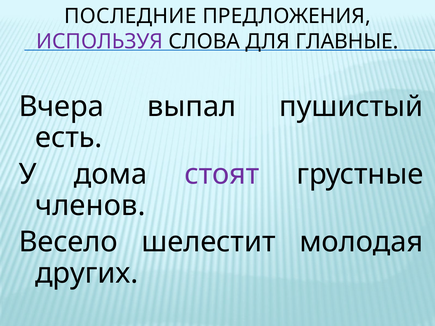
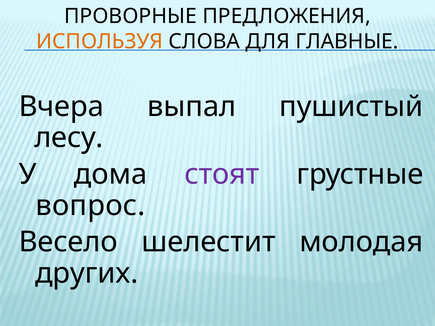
ПОСЛЕДНИЕ: ПОСЛЕДНИЕ -> ПРОВОРНЫЕ
ИСПОЛЬЗУЯ colour: purple -> orange
есть: есть -> лесу
членов: членов -> вопрос
